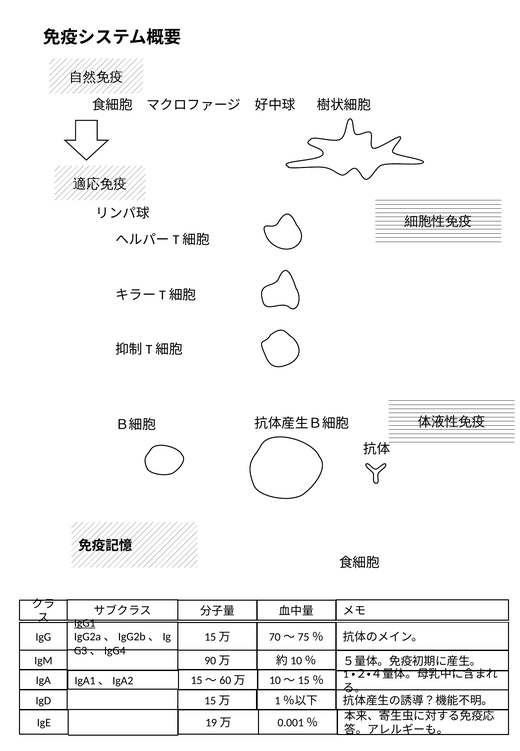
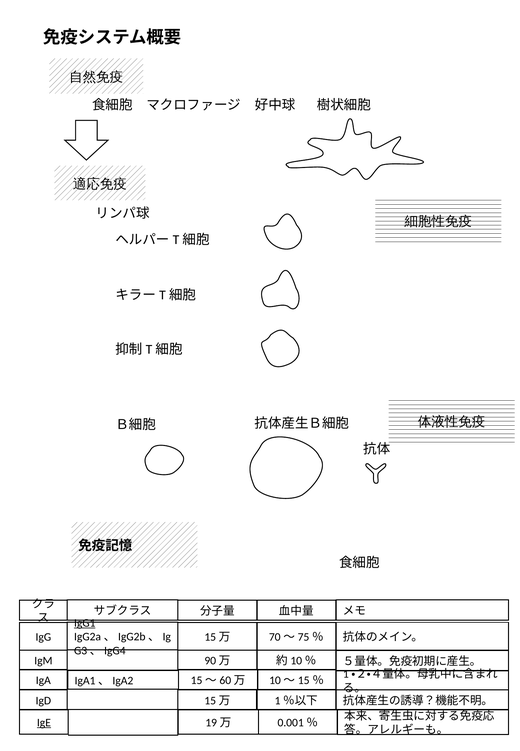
IgE underline: none -> present
